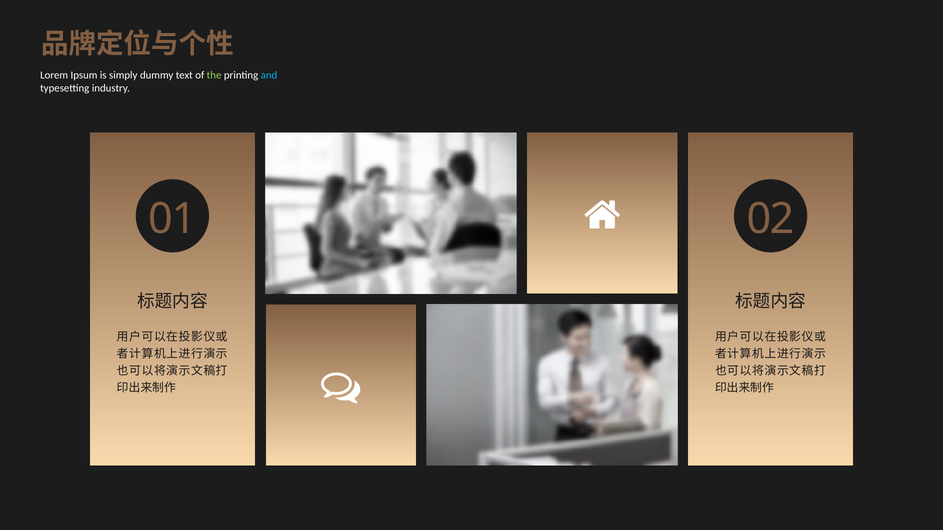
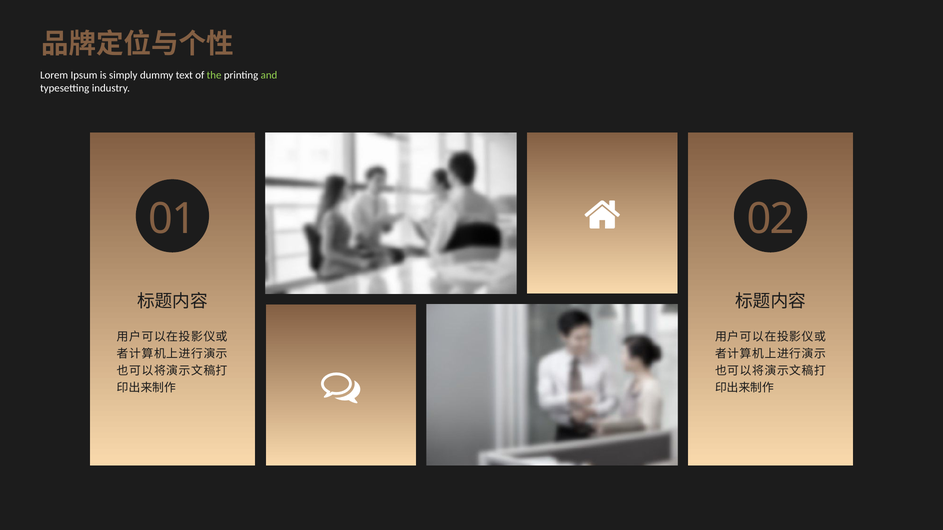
and colour: light blue -> light green
